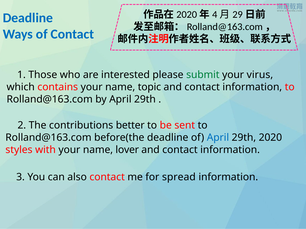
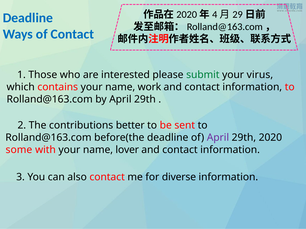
topic: topic -> work
April at (218, 138) colour: blue -> purple
styles: styles -> some
spread: spread -> diverse
